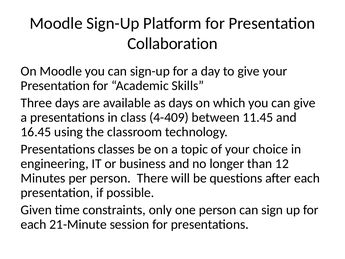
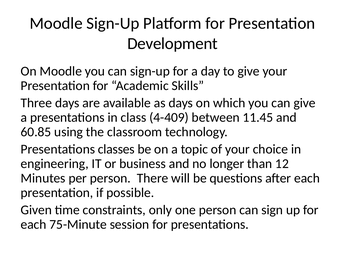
Collaboration: Collaboration -> Development
16.45: 16.45 -> 60.85
21-Minute: 21-Minute -> 75-Minute
